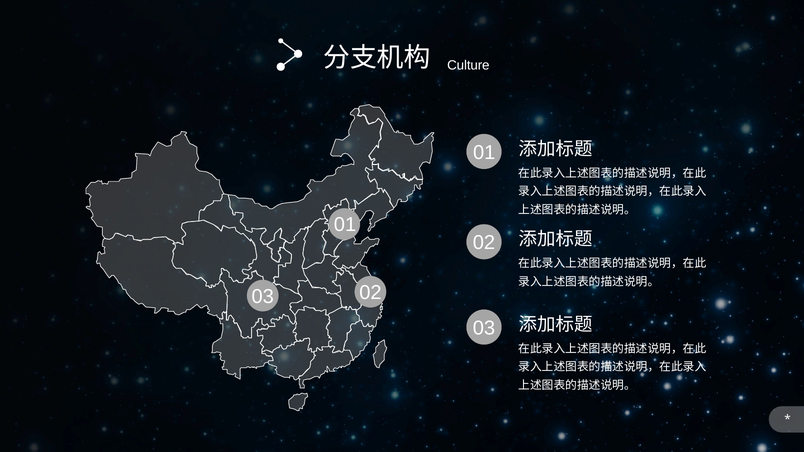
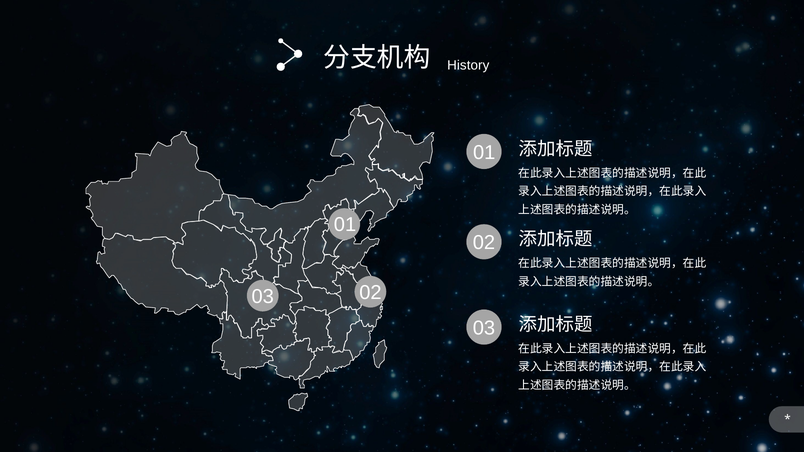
Culture: Culture -> History
